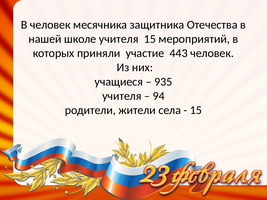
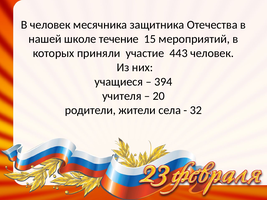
школе учителя: учителя -> течение
935: 935 -> 394
94: 94 -> 20
15 at (196, 110): 15 -> 32
